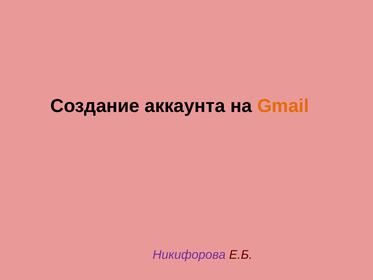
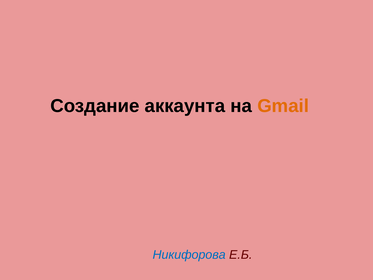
Никифорова colour: purple -> blue
